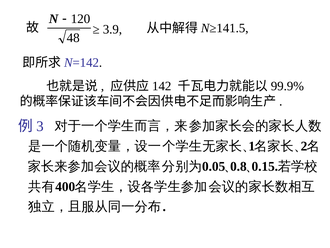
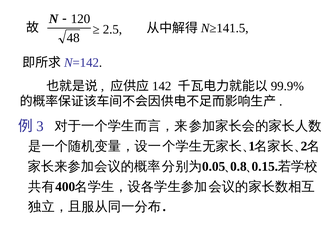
3.9: 3.9 -> 2.5
